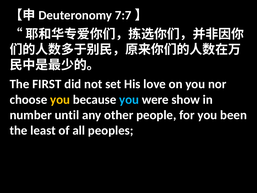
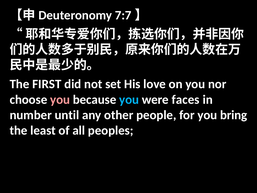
you at (60, 99) colour: yellow -> pink
show: show -> faces
been: been -> bring
